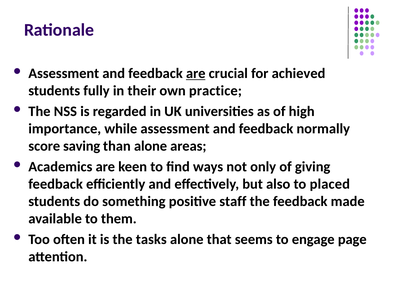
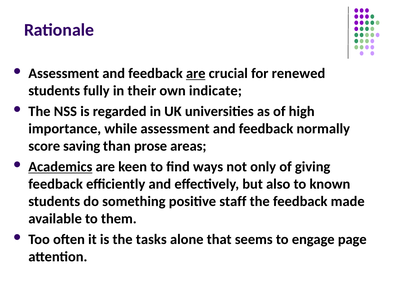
achieved: achieved -> renewed
practice: practice -> indicate
than alone: alone -> prose
Academics underline: none -> present
placed: placed -> known
